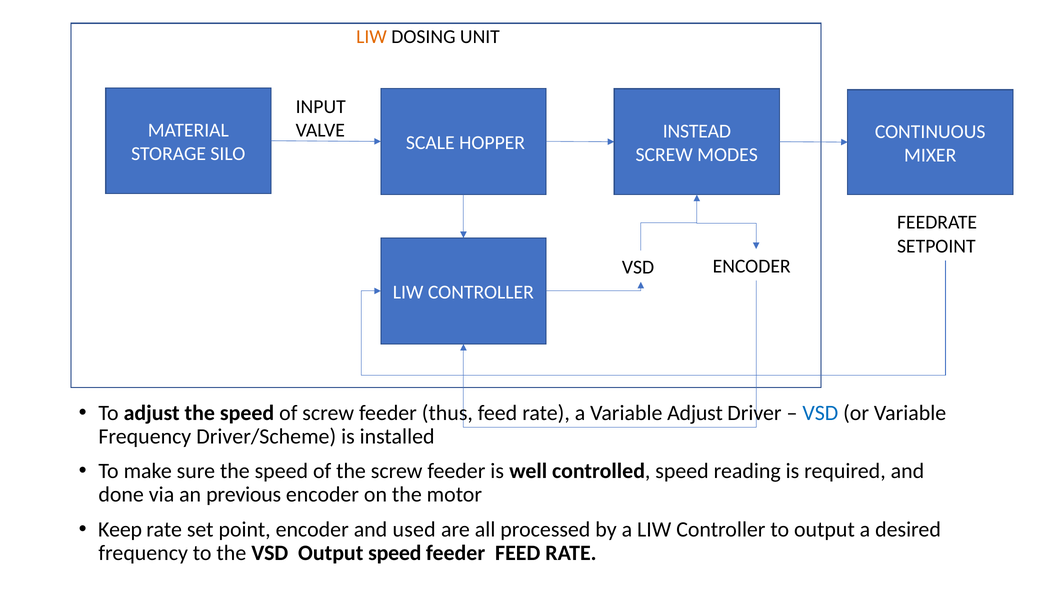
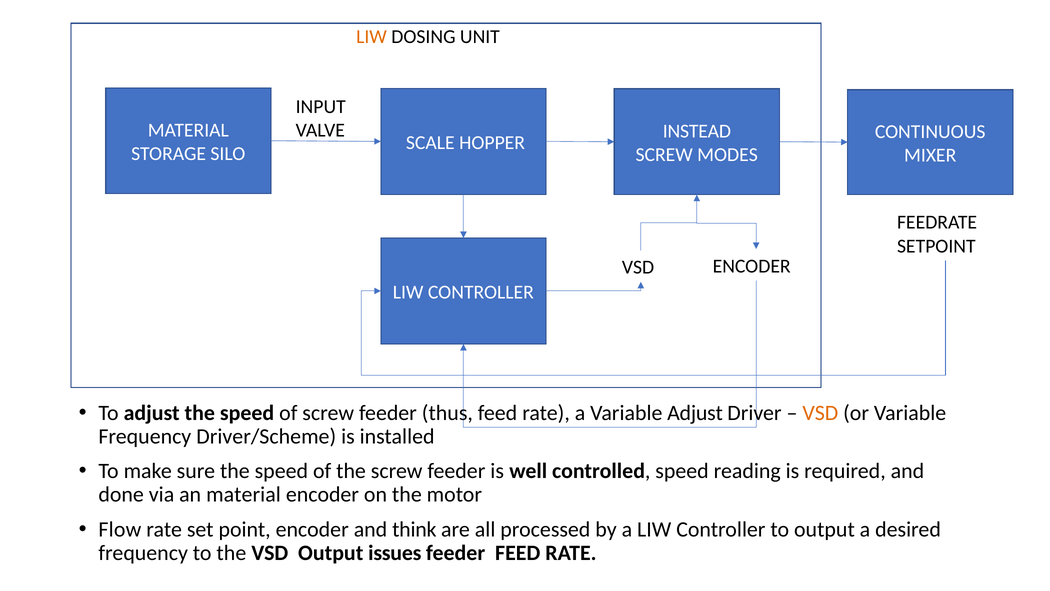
VSD at (820, 413) colour: blue -> orange
an previous: previous -> material
Keep: Keep -> Flow
used: used -> think
Output speed: speed -> issues
